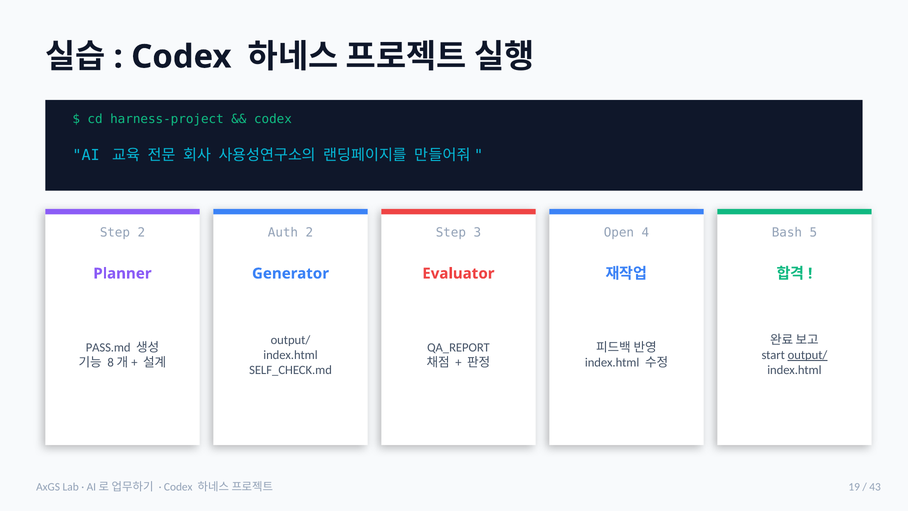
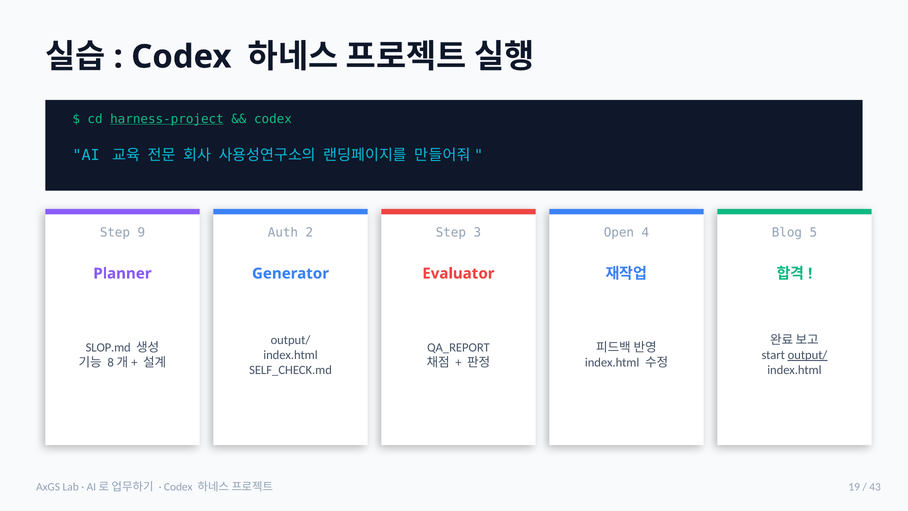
harness-project underline: none -> present
Step 2: 2 -> 9
Bash: Bash -> Blog
PASS.md: PASS.md -> SLOP.md
